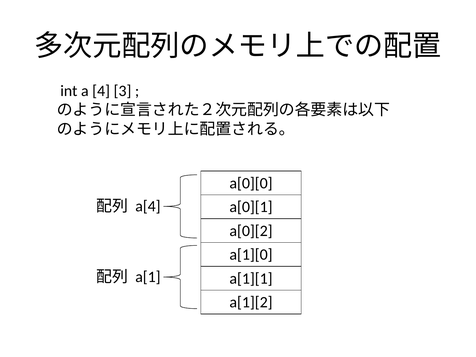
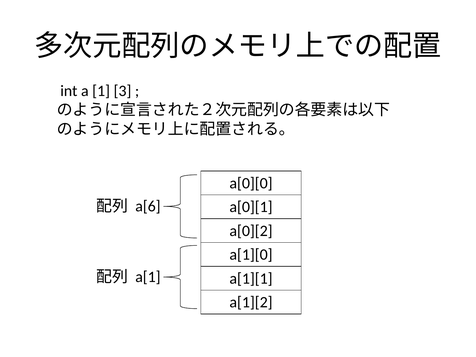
4: 4 -> 1
a[4: a[4 -> a[6
